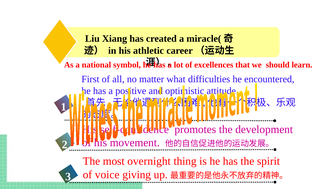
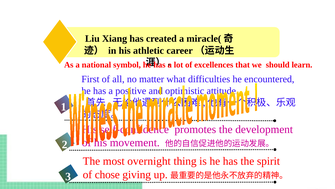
voice: voice -> chose
